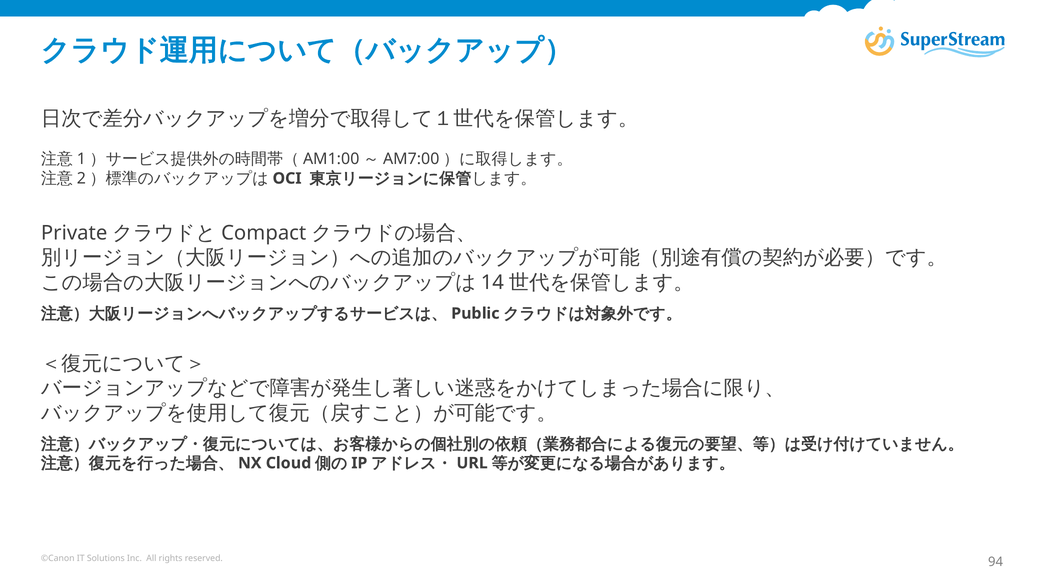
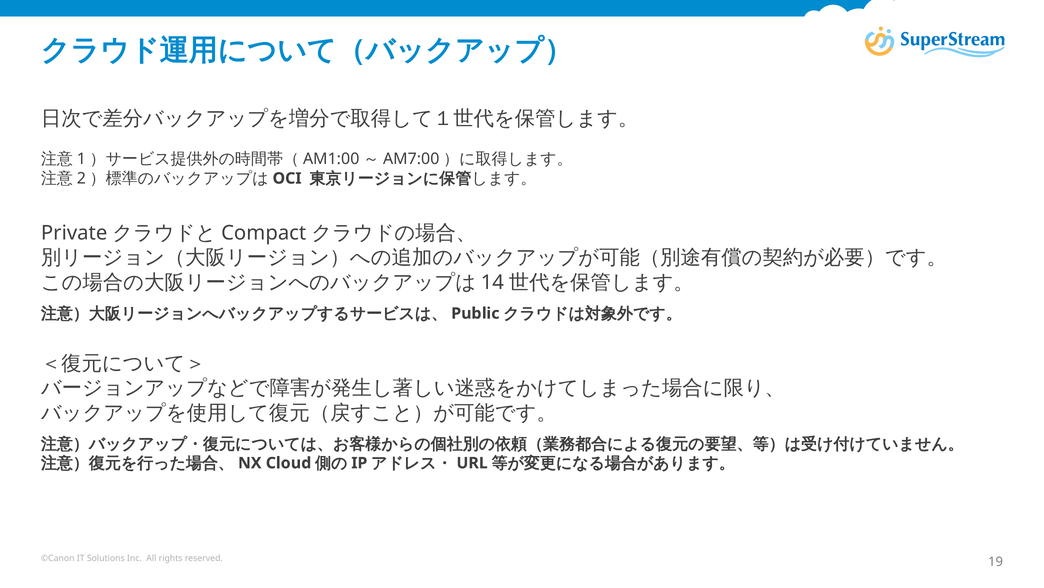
94: 94 -> 19
